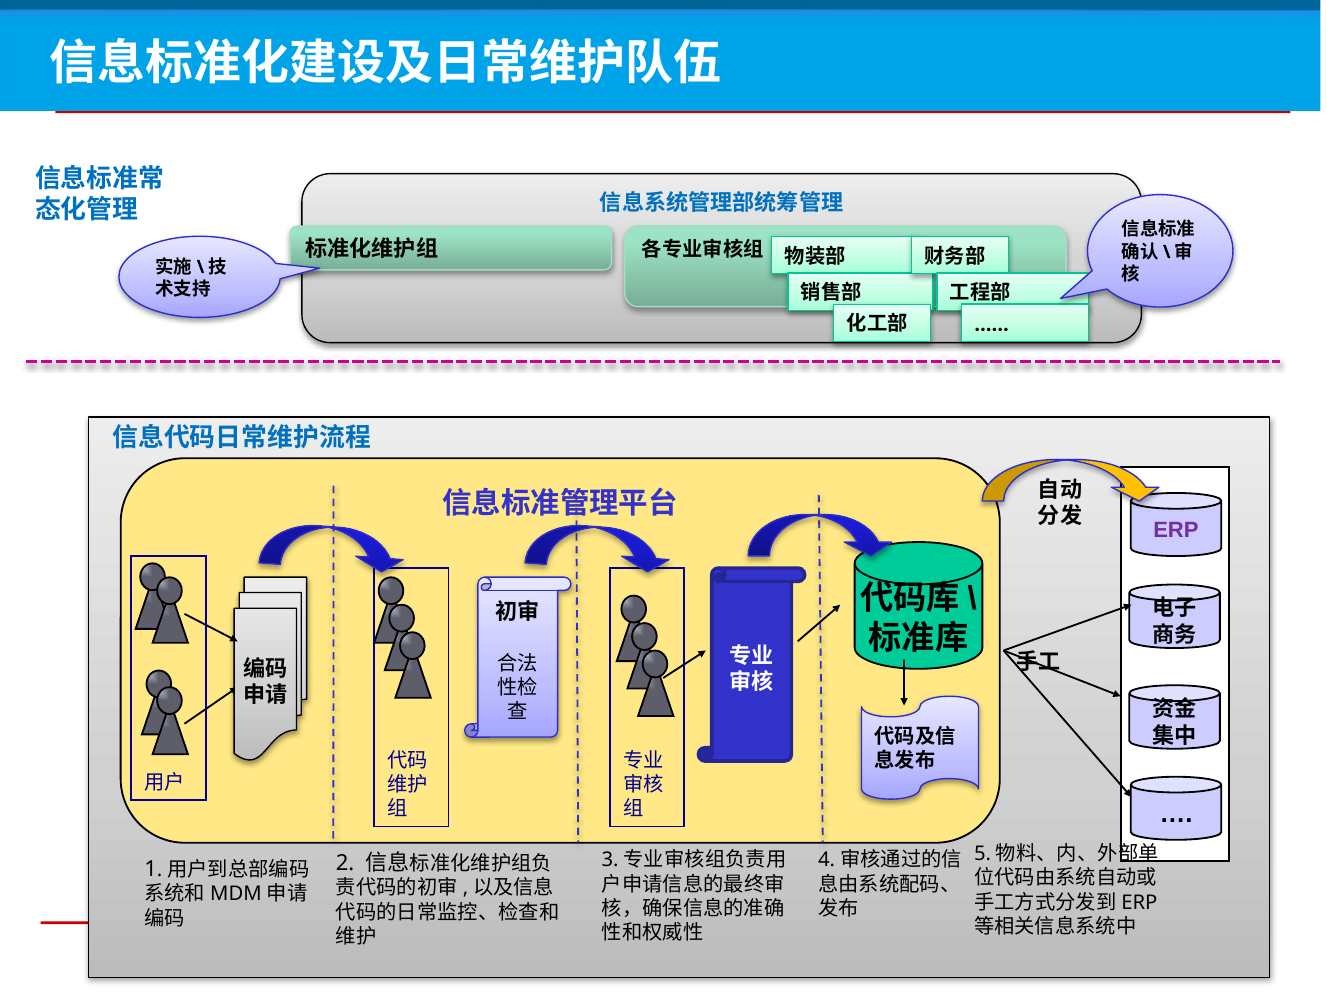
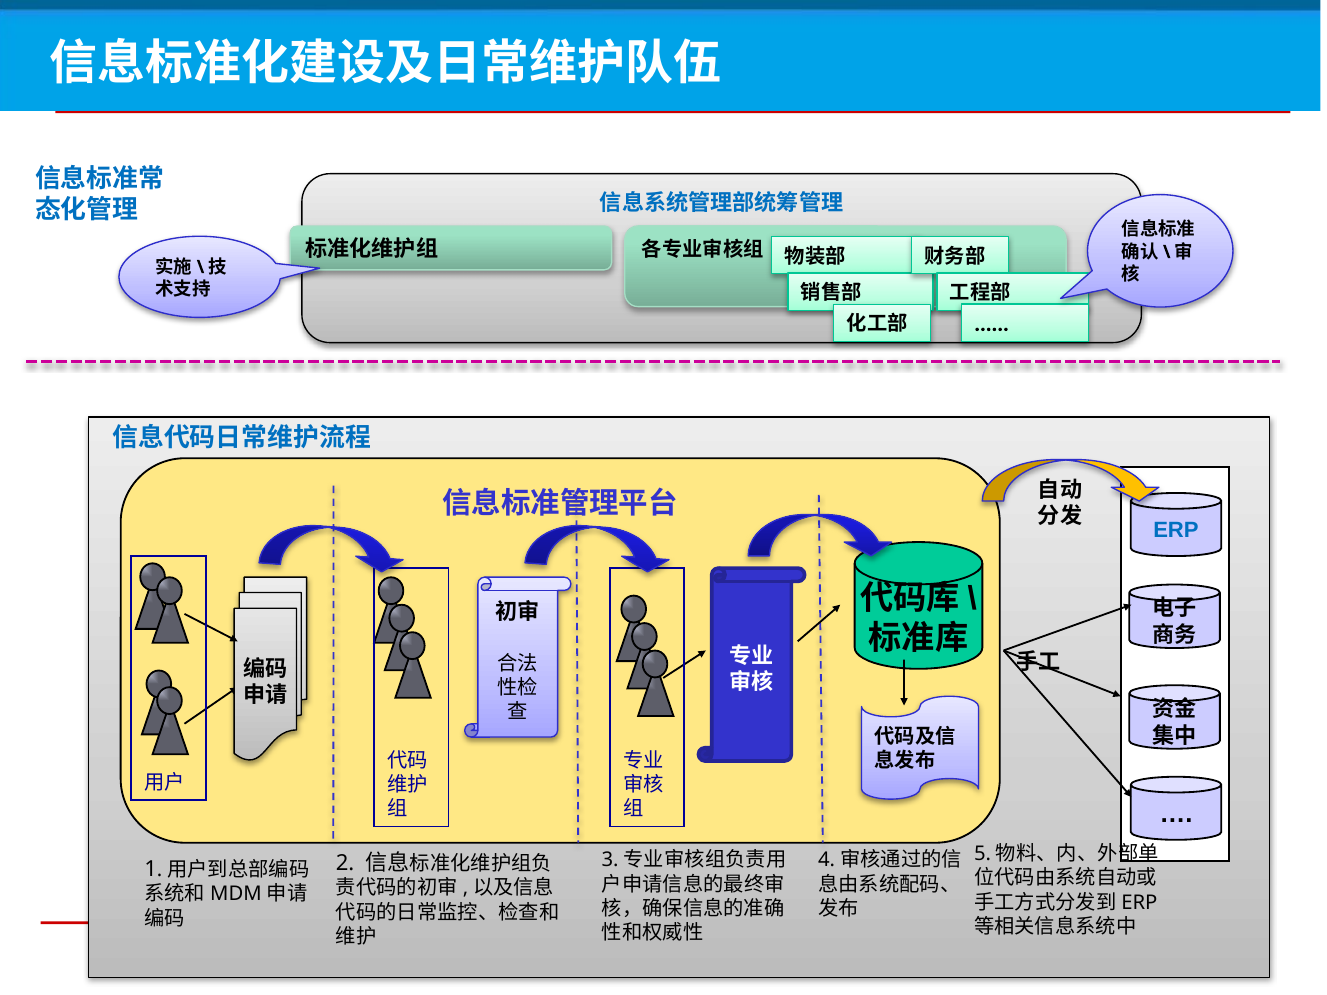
ERP colour: purple -> blue
